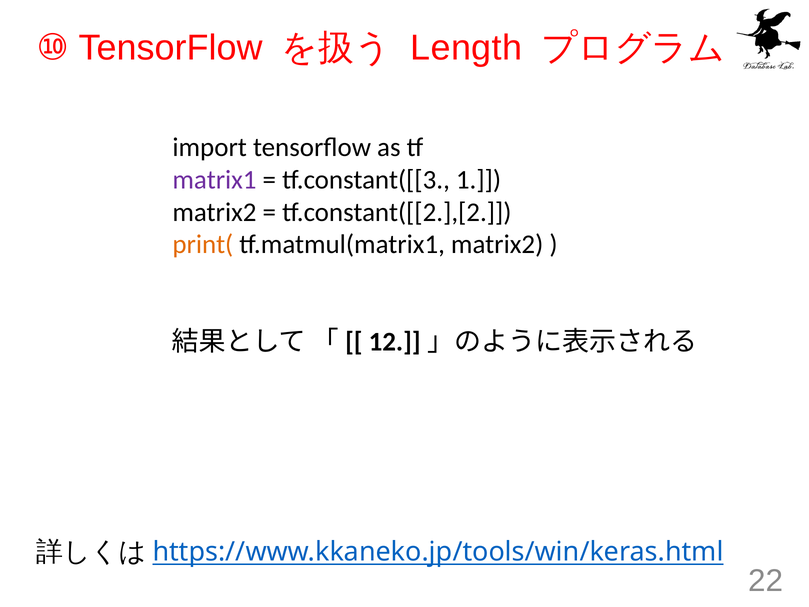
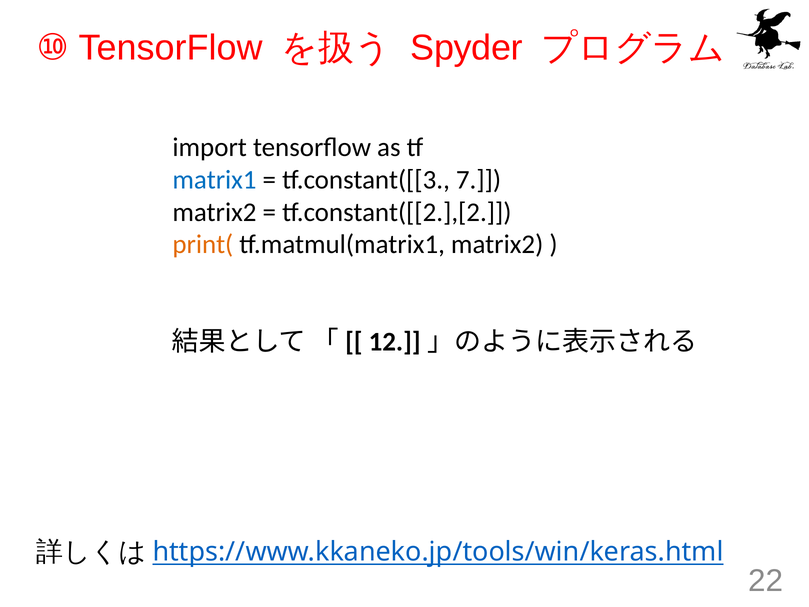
Length: Length -> Spyder
matrix1 colour: purple -> blue
1: 1 -> 7
